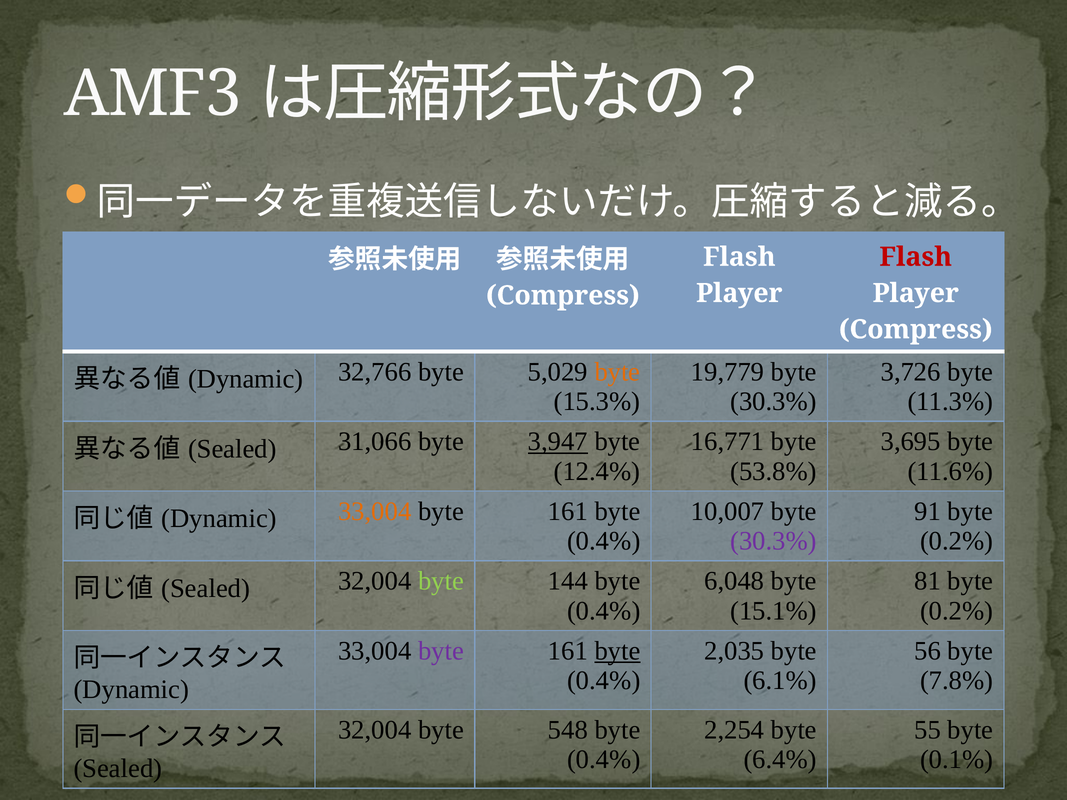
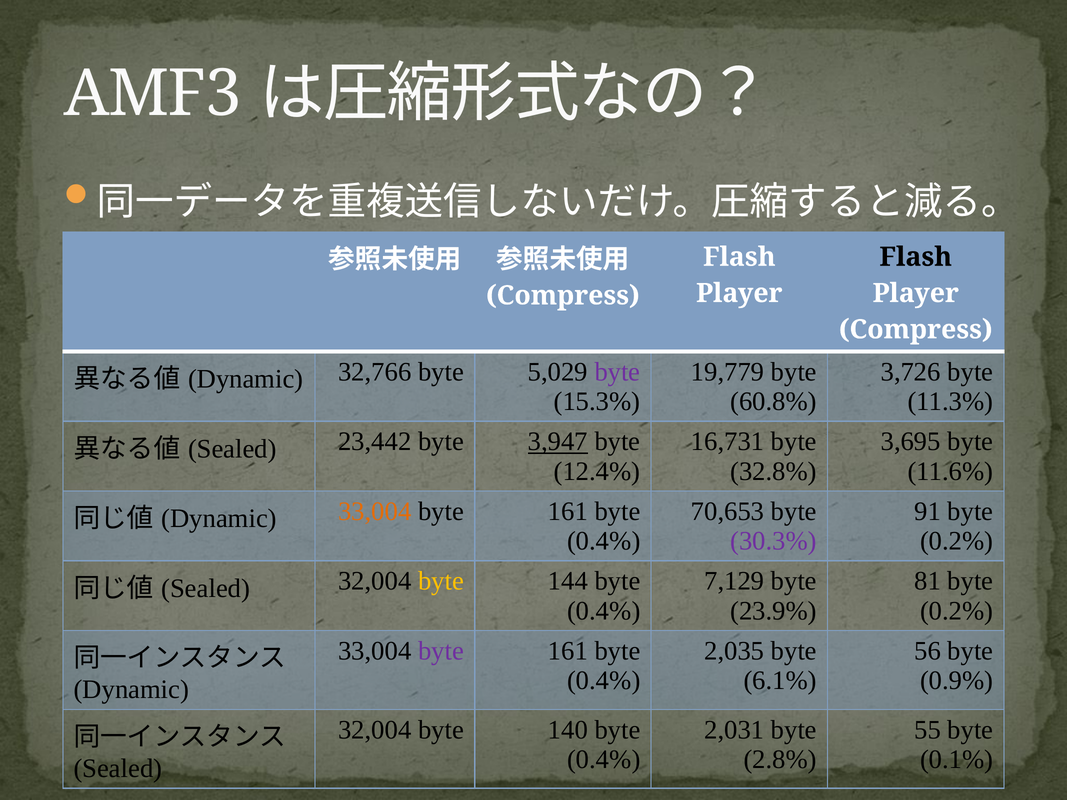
Flash at (916, 257) colour: red -> black
byte at (617, 372) colour: orange -> purple
30.3% at (774, 402): 30.3% -> 60.8%
16,771: 16,771 -> 16,731
31,066: 31,066 -> 23,442
53.8%: 53.8% -> 32.8%
10,007: 10,007 -> 70,653
6,048: 6,048 -> 7,129
byte at (441, 581) colour: light green -> yellow
15.1%: 15.1% -> 23.9%
byte at (617, 651) underline: present -> none
7.8%: 7.8% -> 0.9%
548: 548 -> 140
2,254: 2,254 -> 2,031
6.4%: 6.4% -> 2.8%
